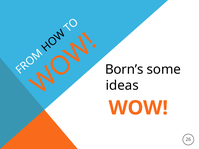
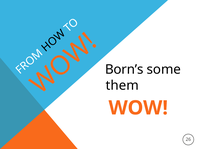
ideas: ideas -> them
